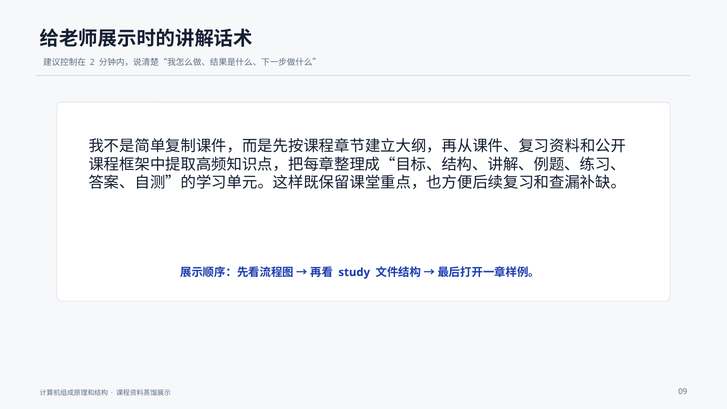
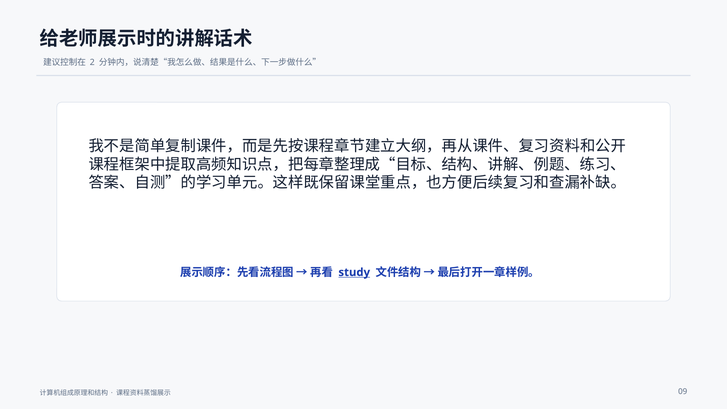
study underline: none -> present
